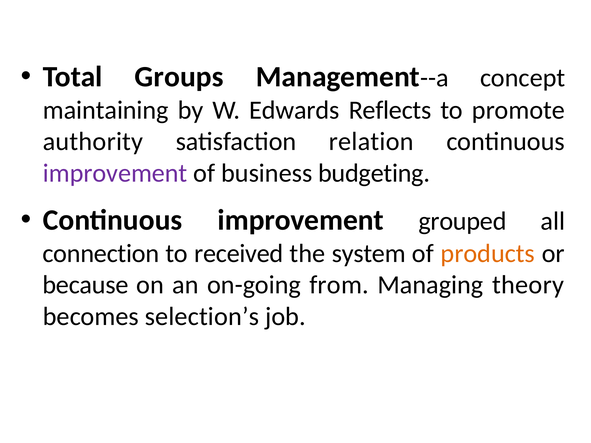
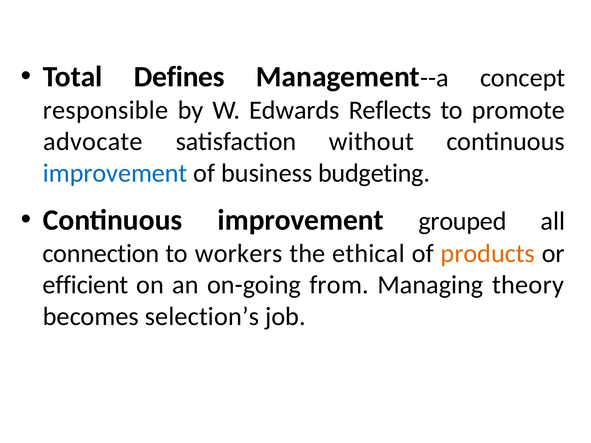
Groups: Groups -> Defines
maintaining: maintaining -> responsible
authority: authority -> advocate
relation: relation -> without
improvement at (115, 173) colour: purple -> blue
received: received -> workers
system: system -> ethical
because: because -> efficient
